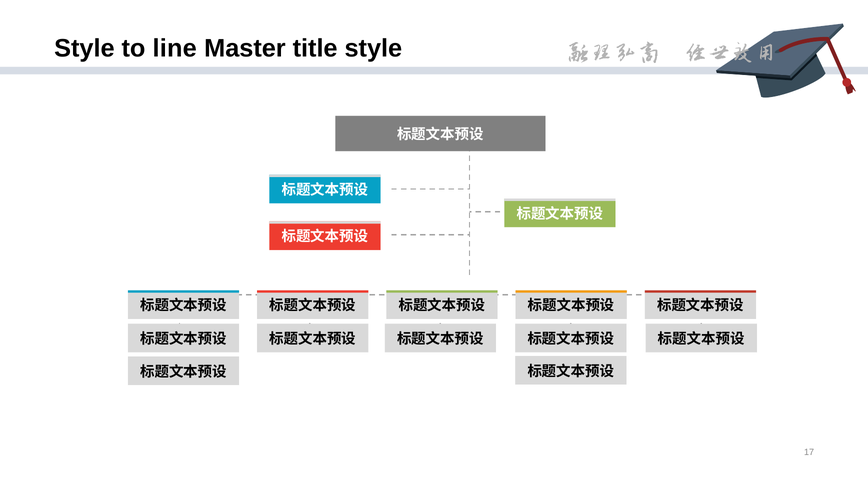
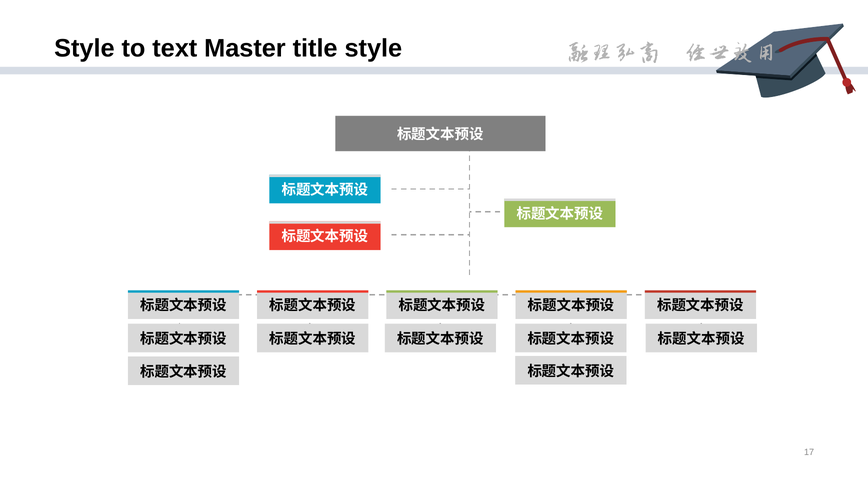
line: line -> text
